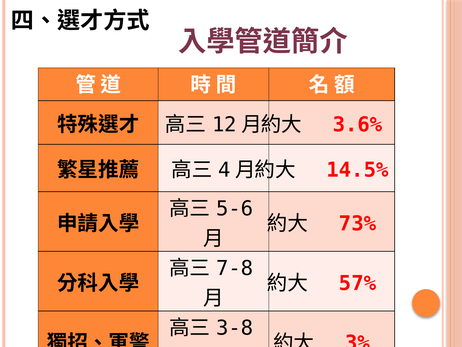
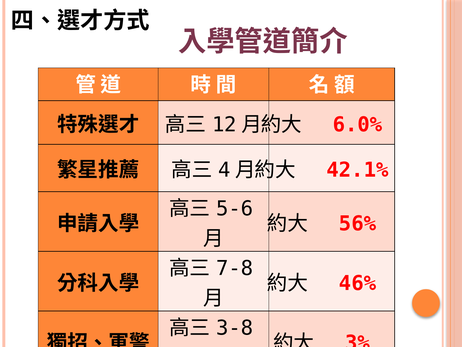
3.6%: 3.6% -> 6.0%
14.5%: 14.5% -> 42.1%
73%: 73% -> 56%
57%: 57% -> 46%
